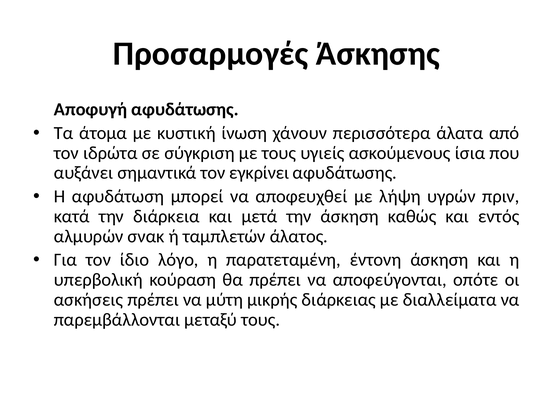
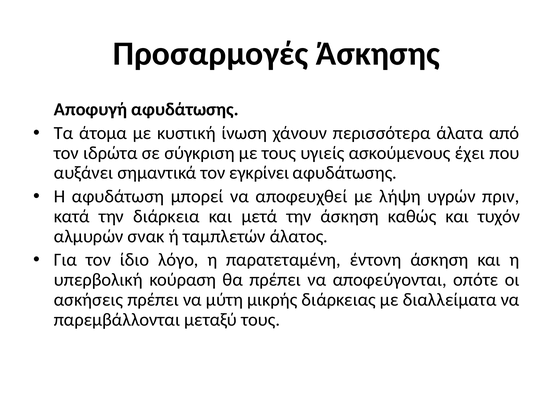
ίσια: ίσια -> έχει
εντός: εντός -> τυχόν
